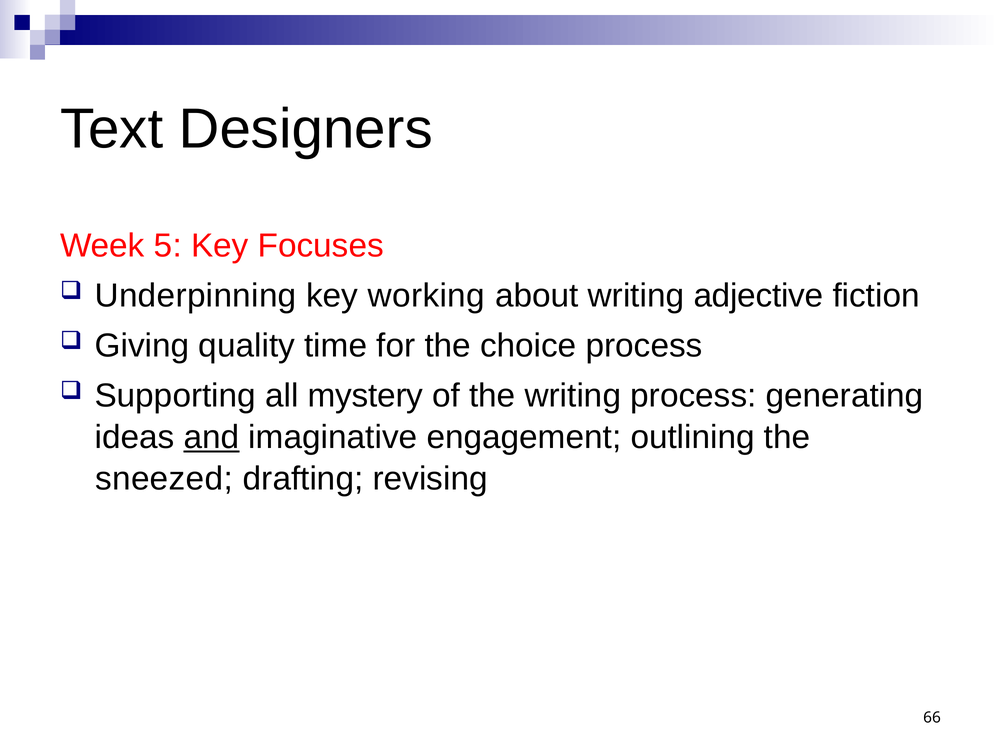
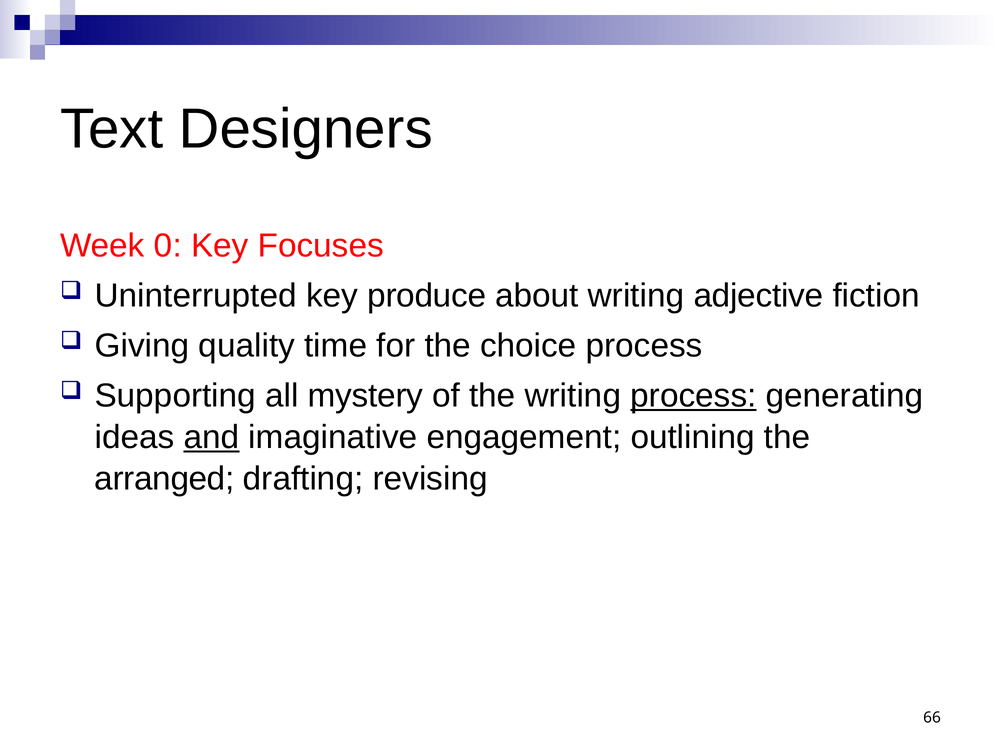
5: 5 -> 0
Underpinning: Underpinning -> Uninterrupted
working: working -> produce
process at (693, 396) underline: none -> present
sneezed: sneezed -> arranged
